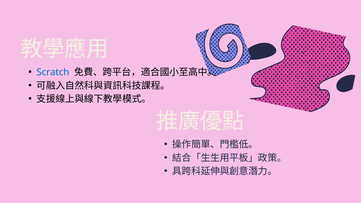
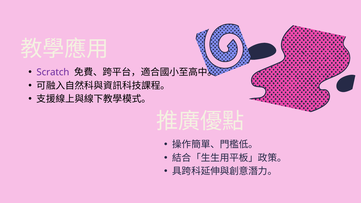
Scratch colour: blue -> purple
